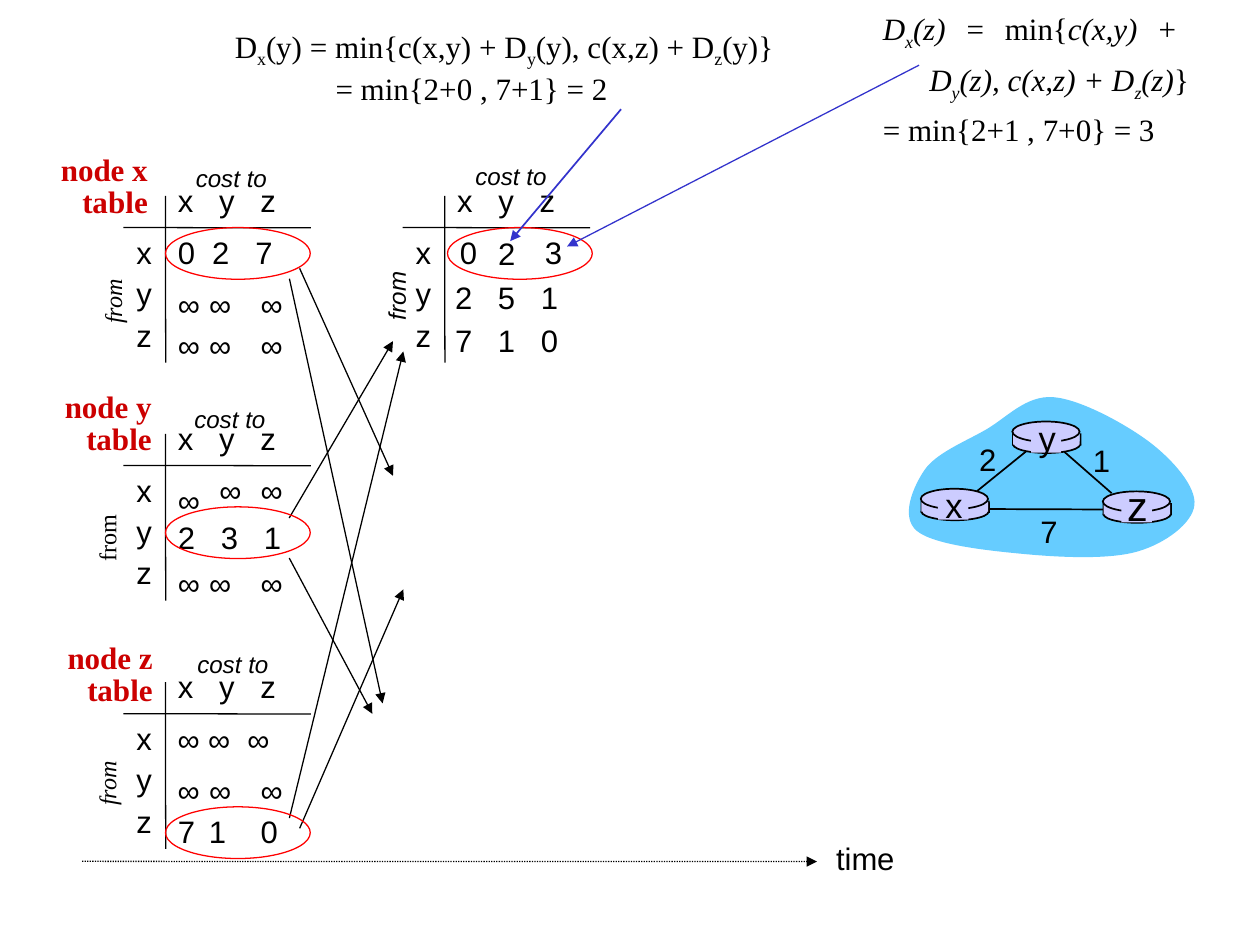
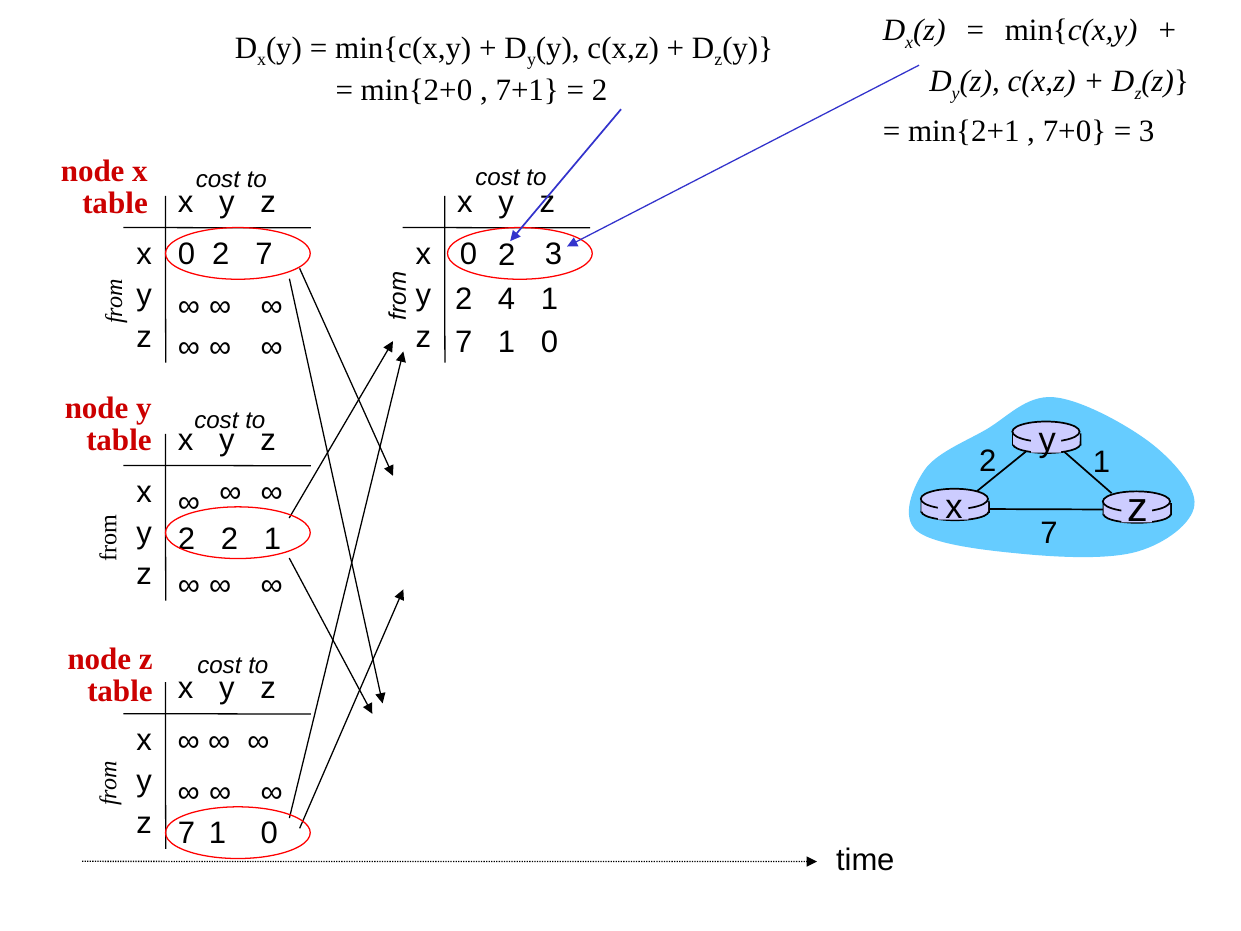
5: 5 -> 4
2 3: 3 -> 2
